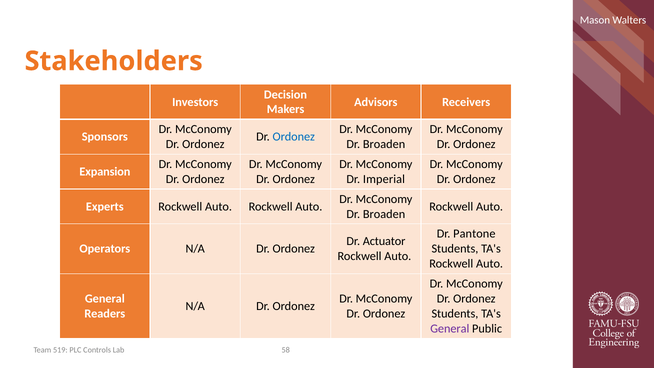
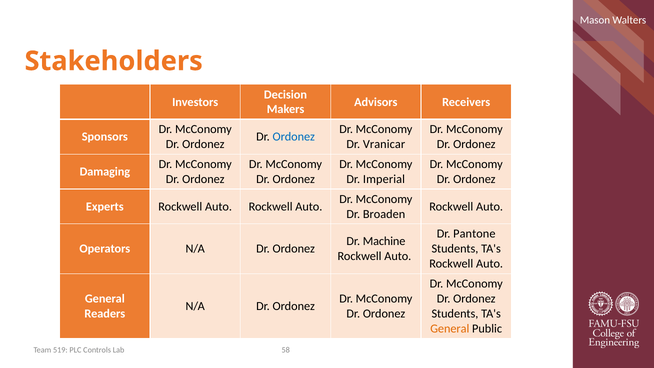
Broaden at (384, 144): Broaden -> Vranicar
Expansion: Expansion -> Damaging
Actuator: Actuator -> Machine
General at (450, 329) colour: purple -> orange
